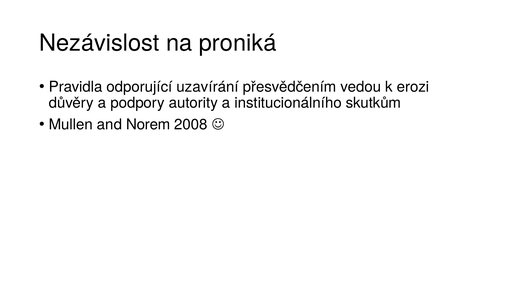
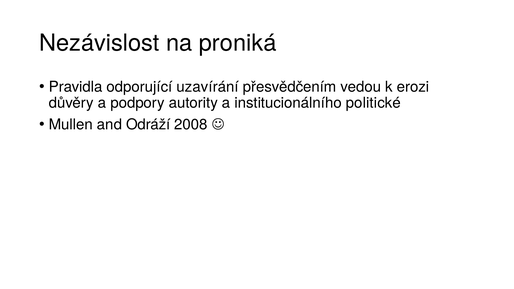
skutkům: skutkům -> politické
Norem: Norem -> Odráží
